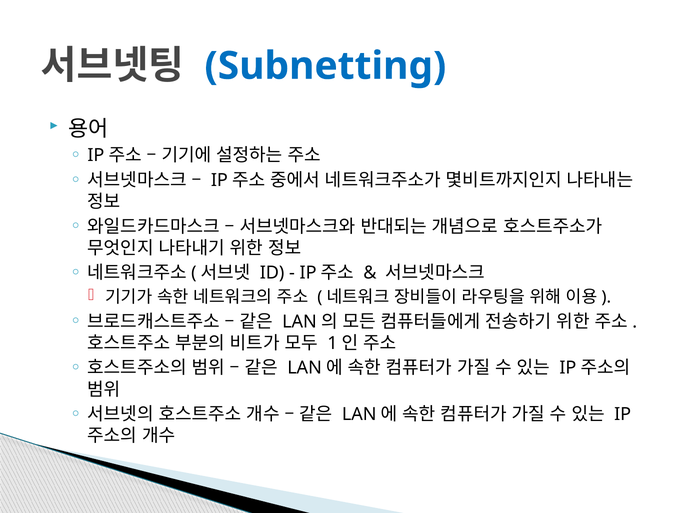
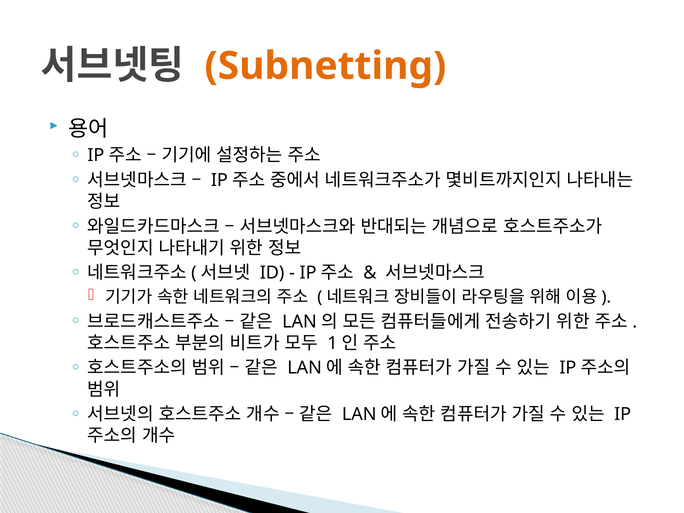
Subnetting colour: blue -> orange
